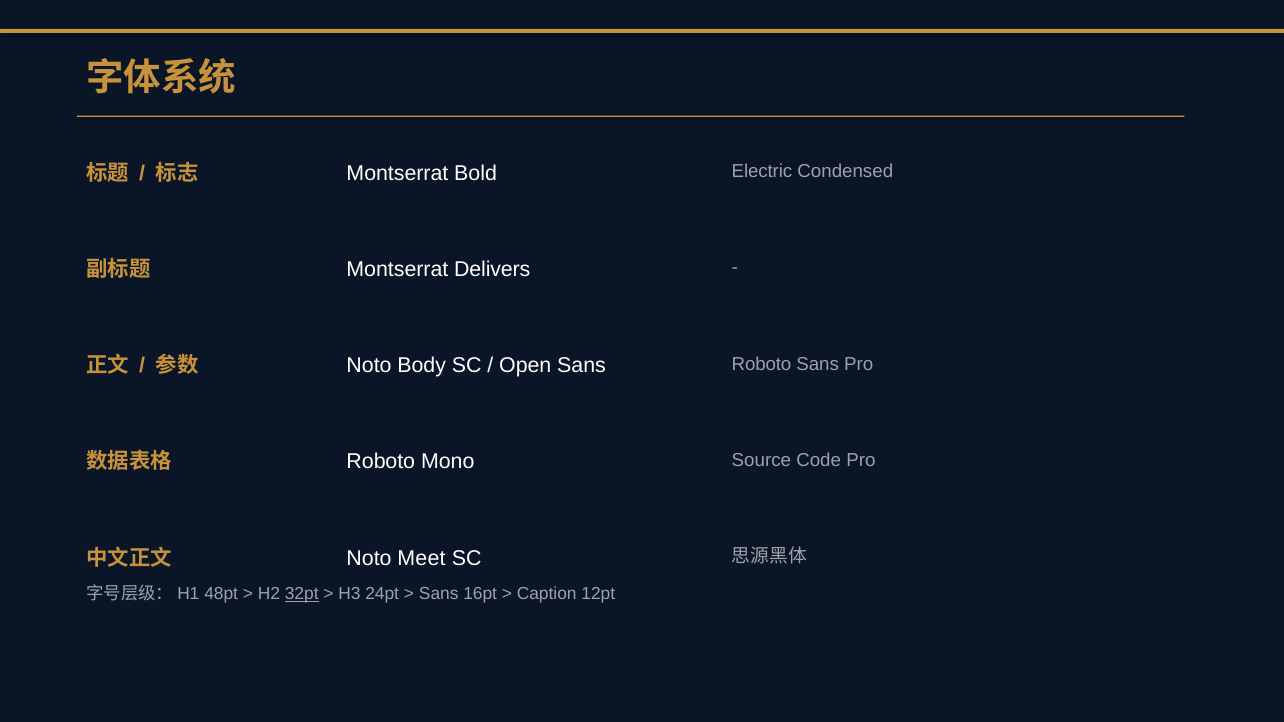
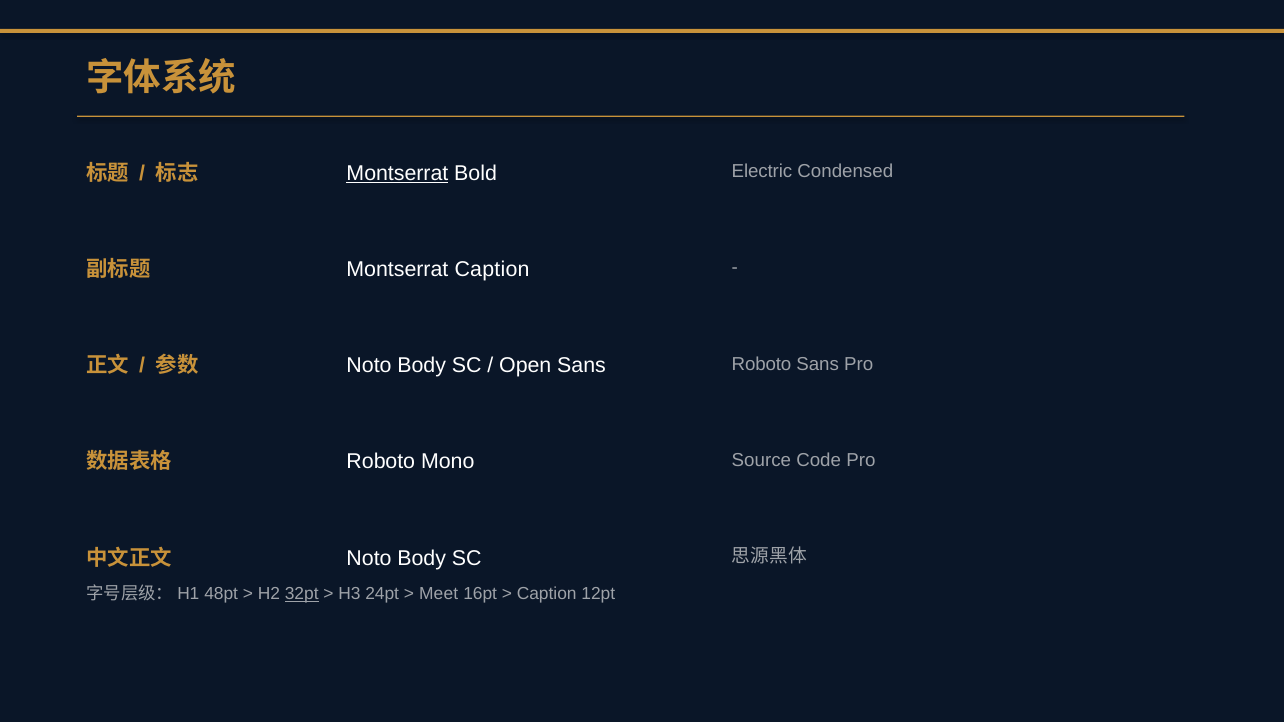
Montserrat at (397, 173) underline: none -> present
Montserrat Delivers: Delivers -> Caption
Meet at (422, 558): Meet -> Body
Sans at (439, 594): Sans -> Meet
